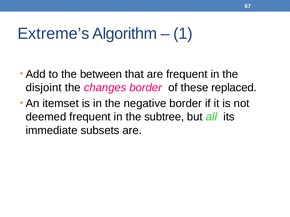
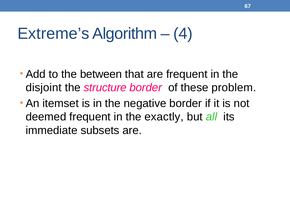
1: 1 -> 4
changes: changes -> structure
replaced: replaced -> problem
subtree: subtree -> exactly
